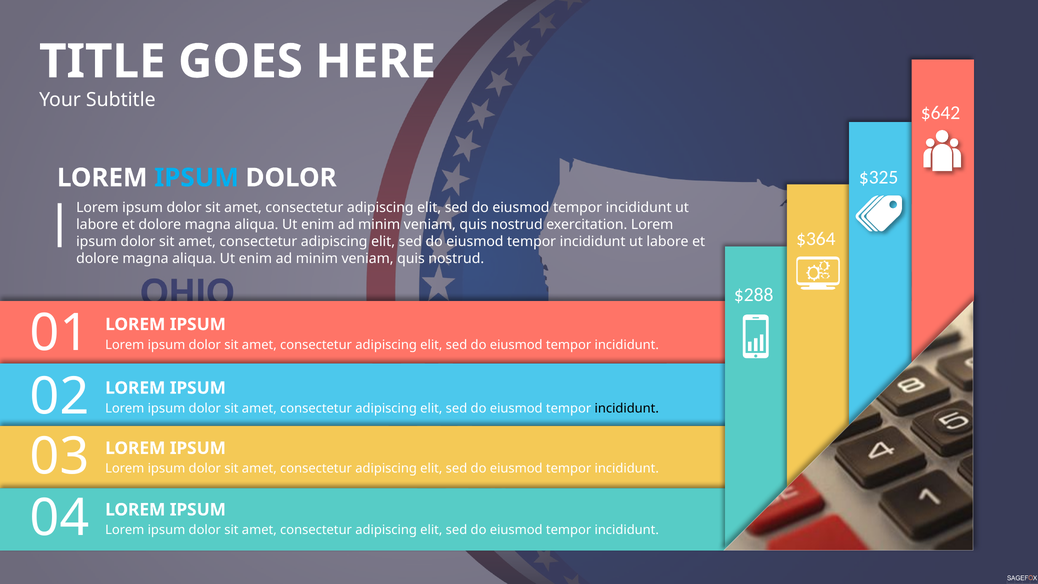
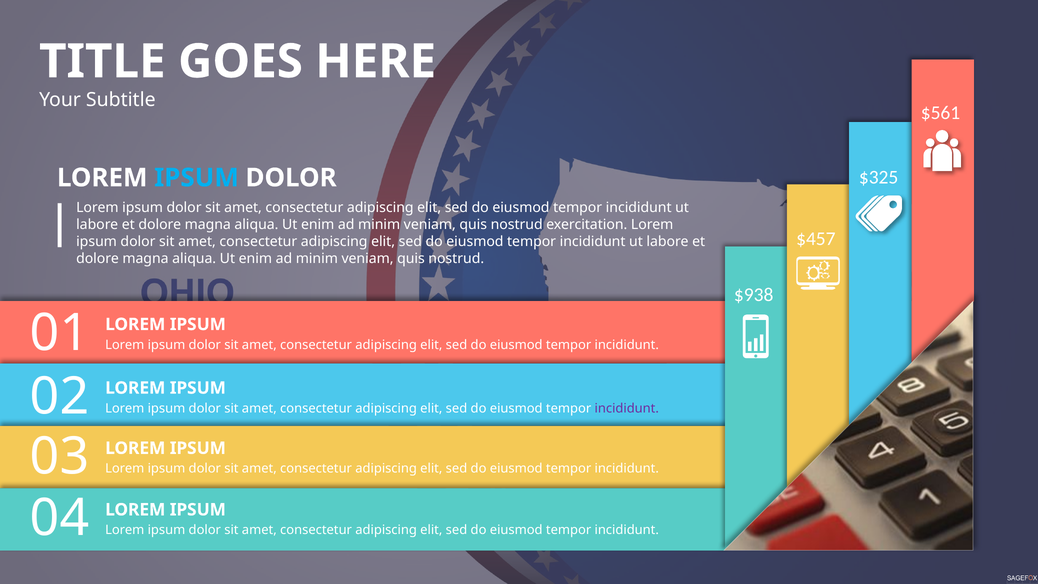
$642: $642 -> $561
$364: $364 -> $457
$288: $288 -> $938
incididunt at (627, 408) colour: black -> purple
